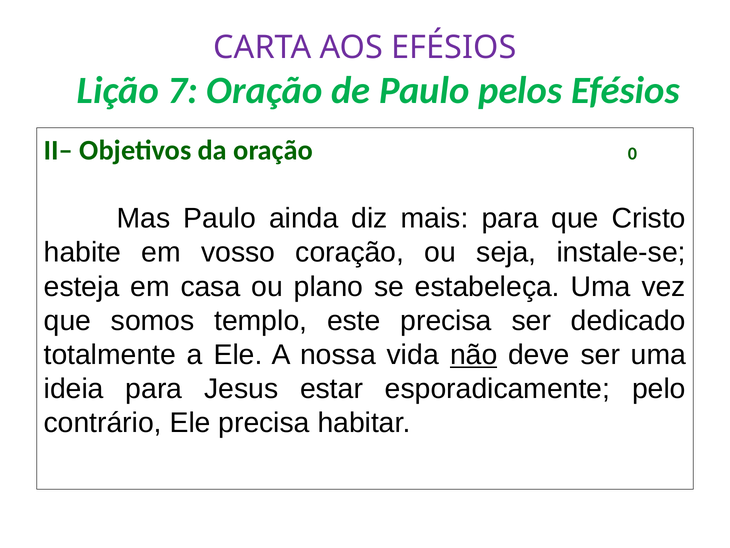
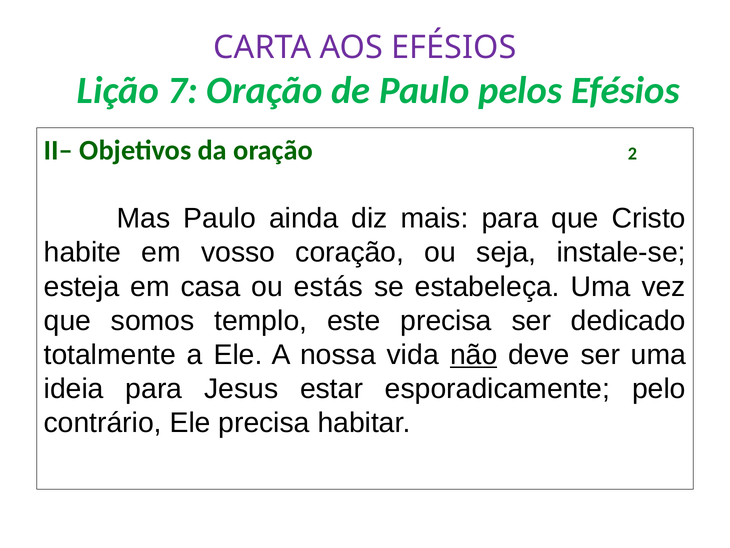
0: 0 -> 2
plano: plano -> estás
